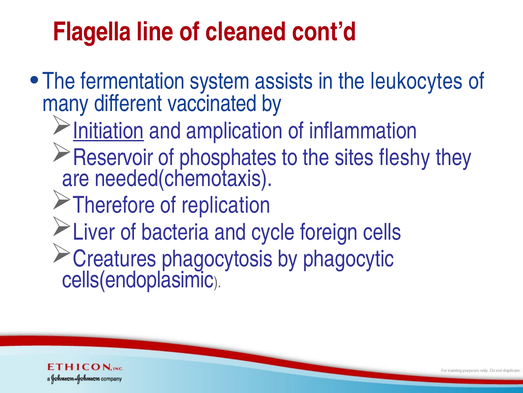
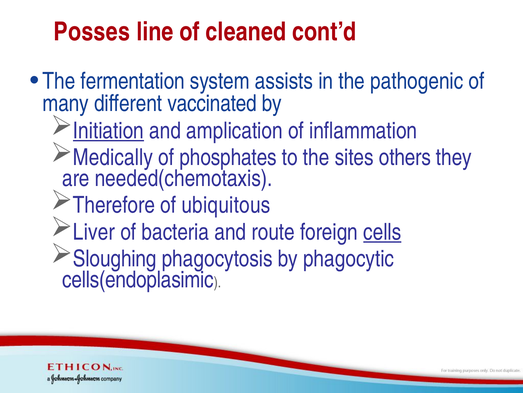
Flagella: Flagella -> Posses
leukocytes: leukocytes -> pathogenic
Reservoir: Reservoir -> Medically
fleshy: fleshy -> others
replication: replication -> ubiquitous
cycle: cycle -> route
cells underline: none -> present
Creatures: Creatures -> Sloughing
